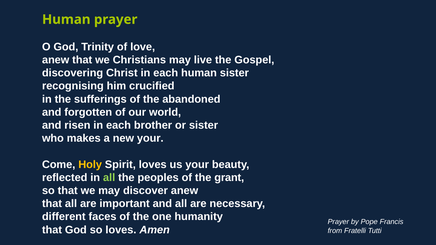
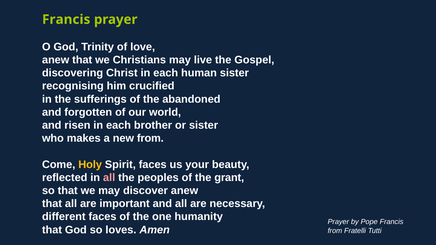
Human at (66, 19): Human -> Francis
new your: your -> from
Spirit loves: loves -> faces
all at (109, 178) colour: light green -> pink
